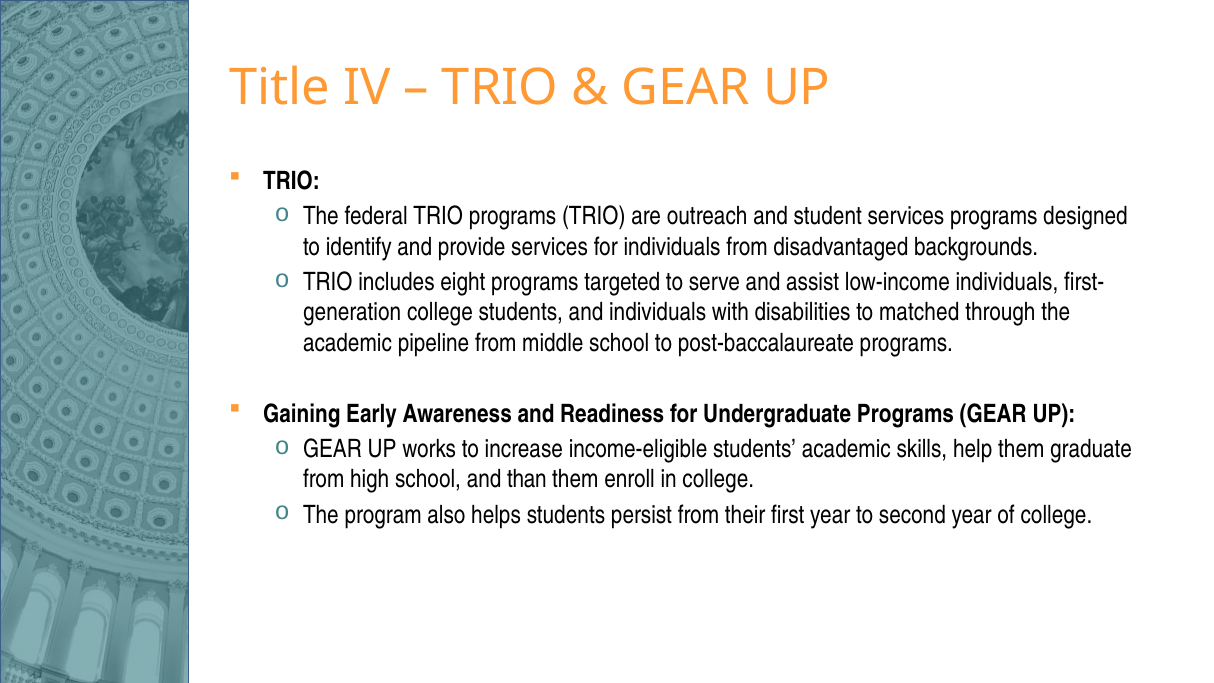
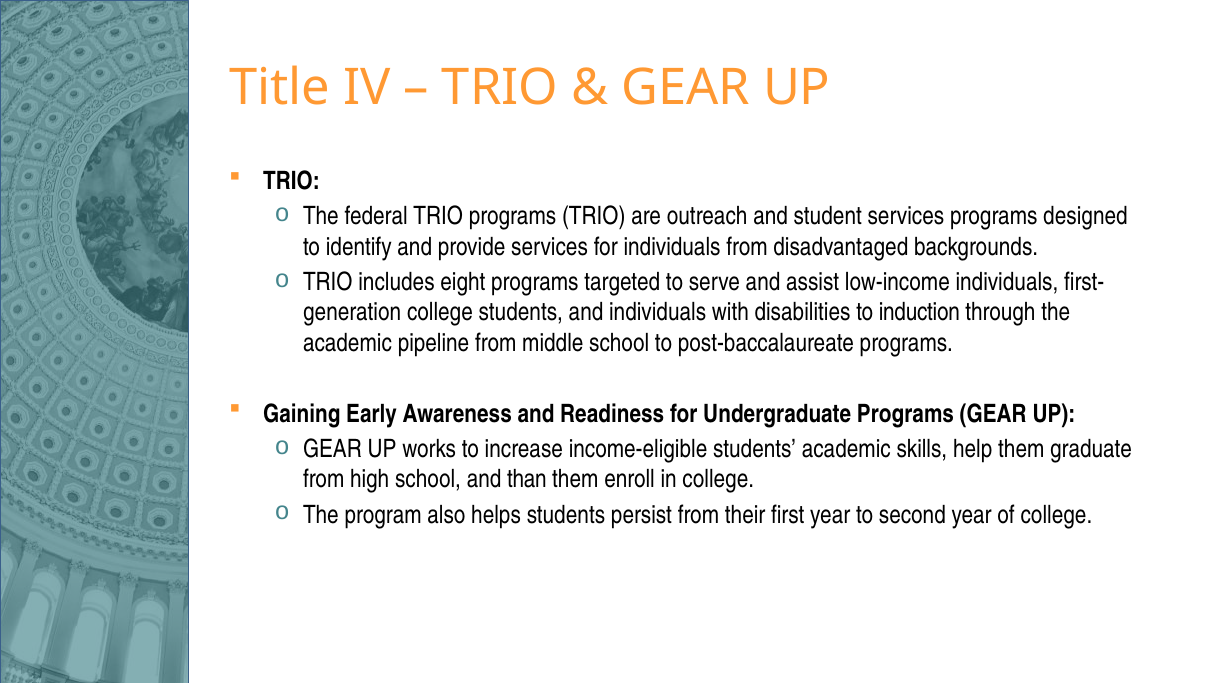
matched: matched -> induction
